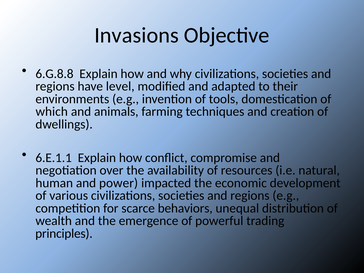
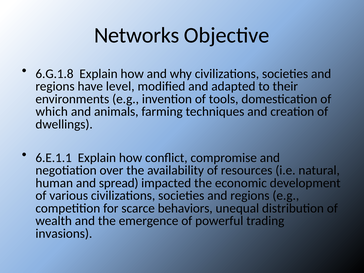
Invasions: Invasions -> Networks
6.G.8.8: 6.G.8.8 -> 6.G.1.8
power: power -> spread
principles: principles -> invasions
